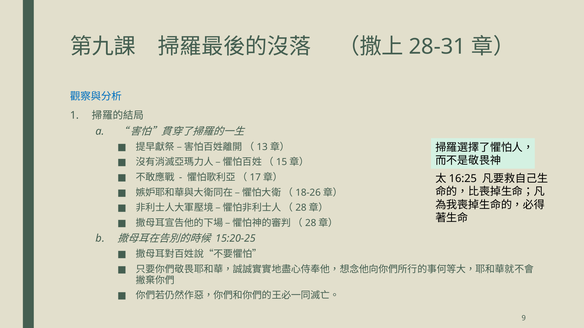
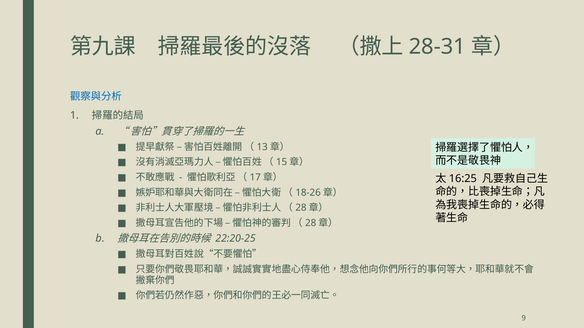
15:20-25: 15:20-25 -> 22:20-25
